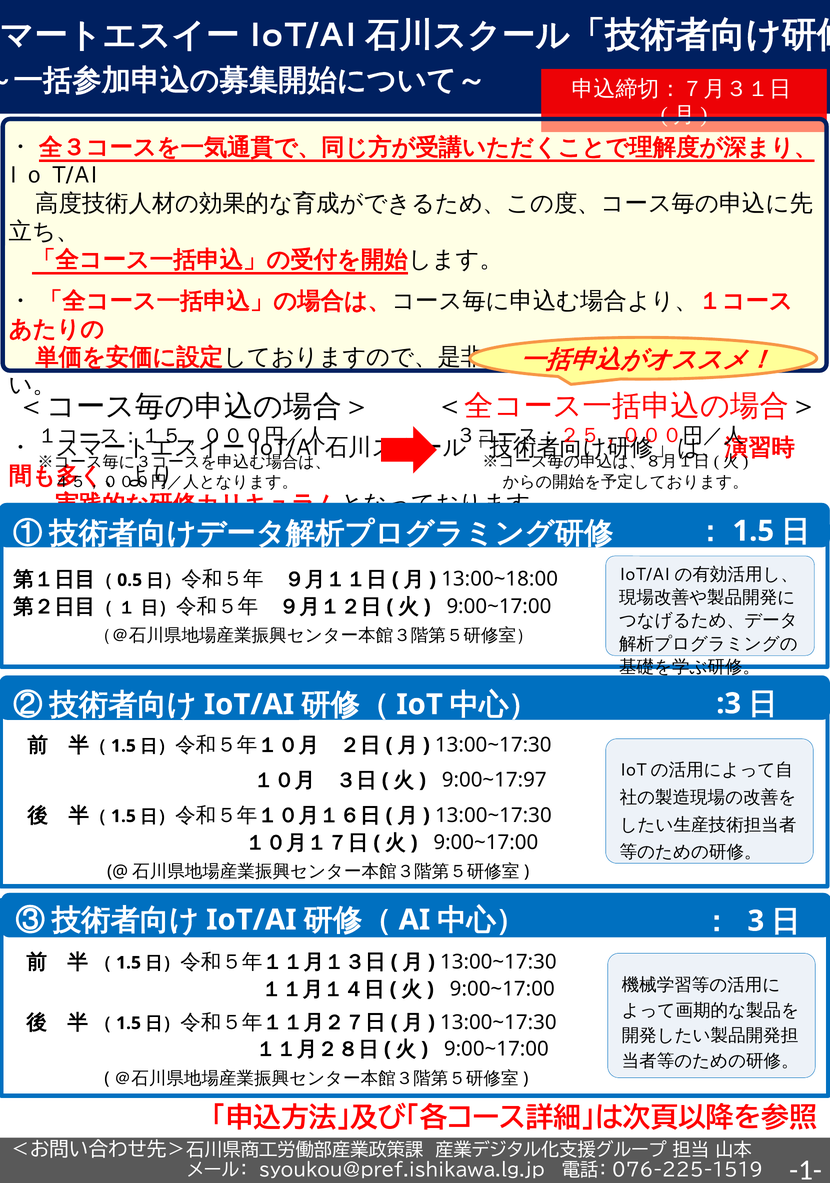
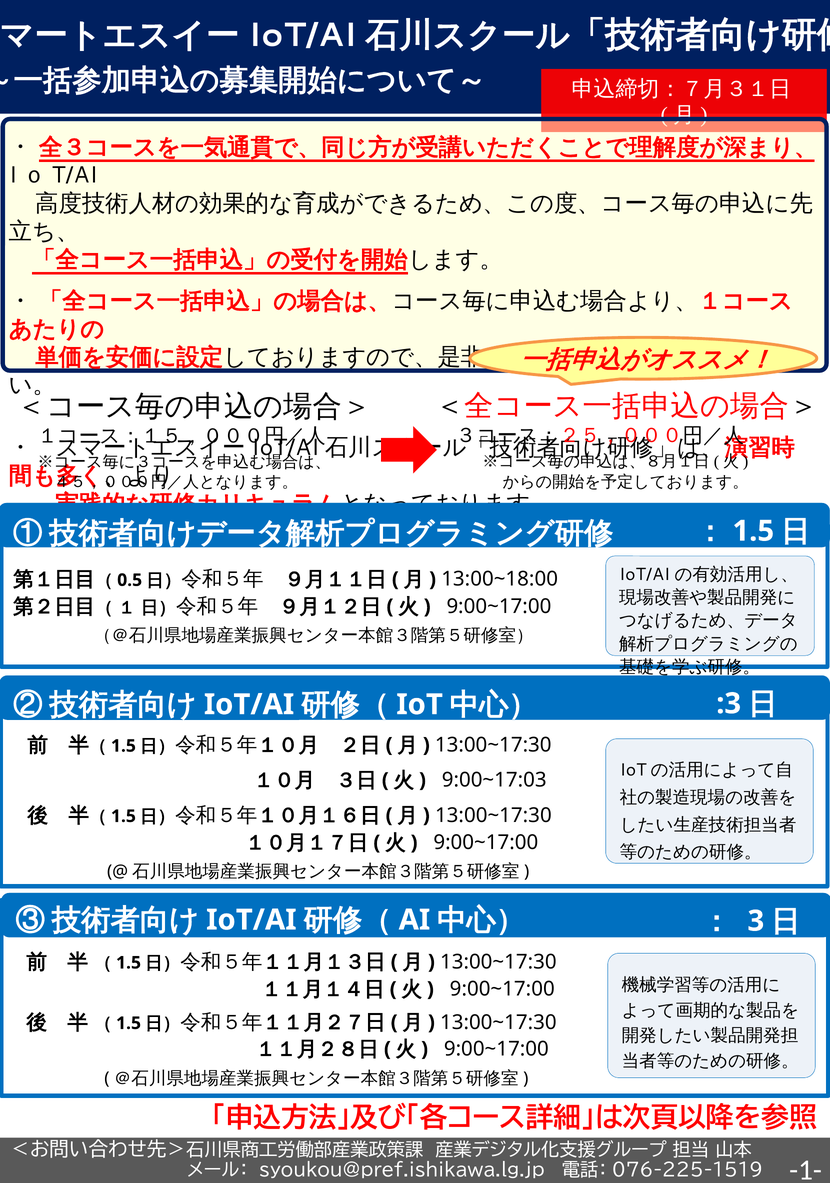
9:00~17:97: 9:00~17:97 -> 9:00~17:03
